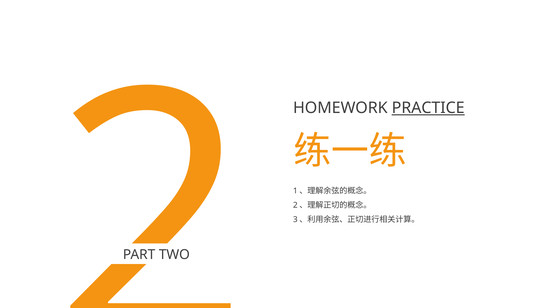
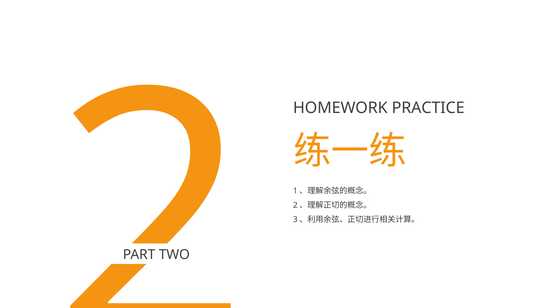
PRACTICE underline: present -> none
